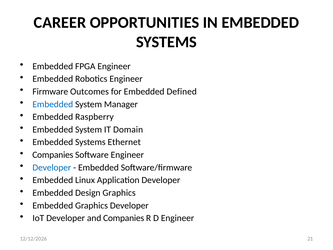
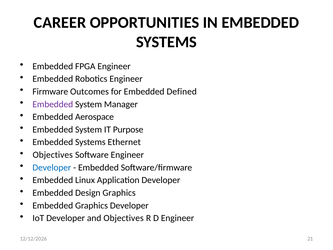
Embedded at (53, 104) colour: blue -> purple
Raspberry: Raspberry -> Aerospace
Domain: Domain -> Purpose
Companies at (53, 155): Companies -> Objectives
and Companies: Companies -> Objectives
